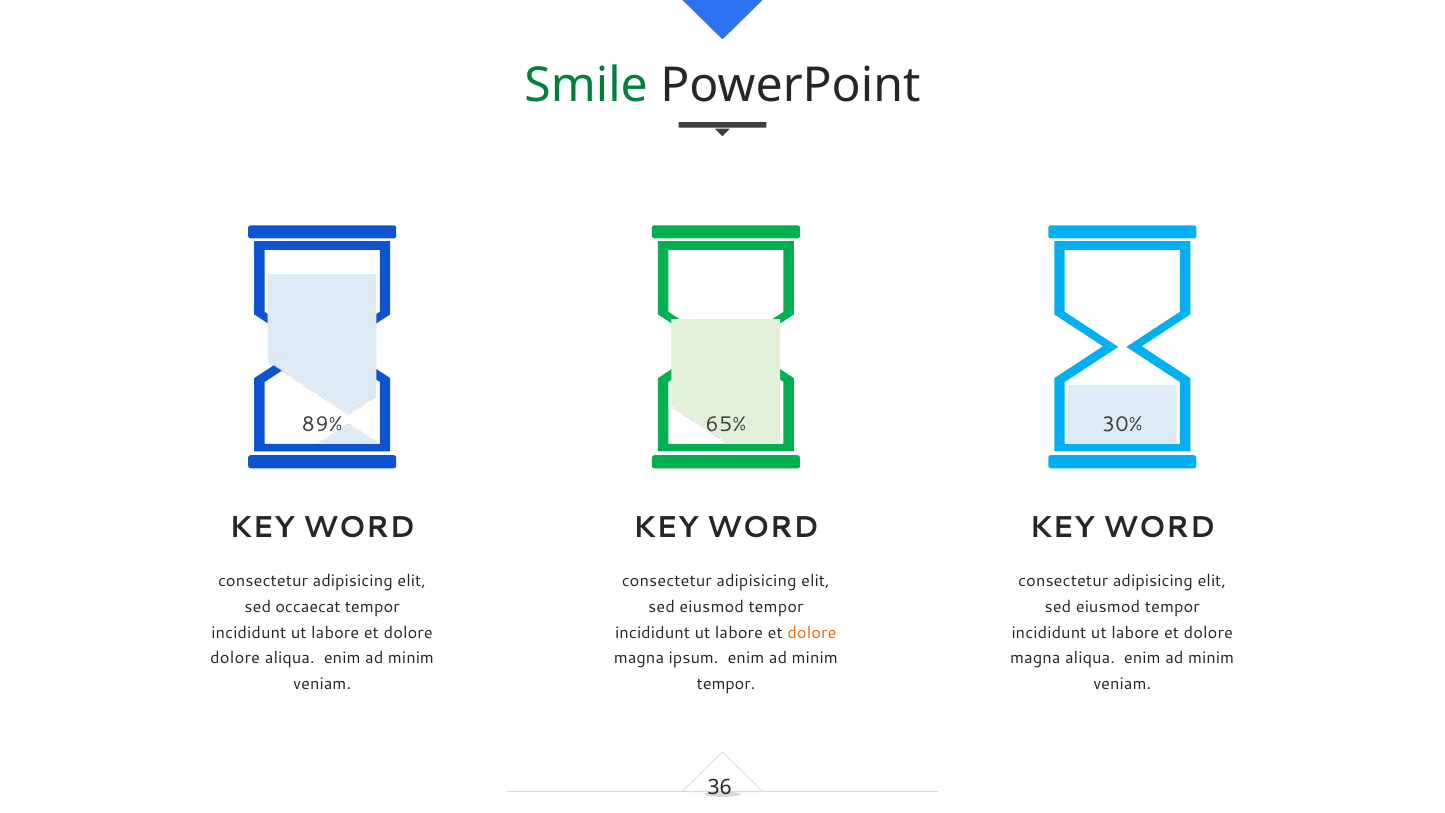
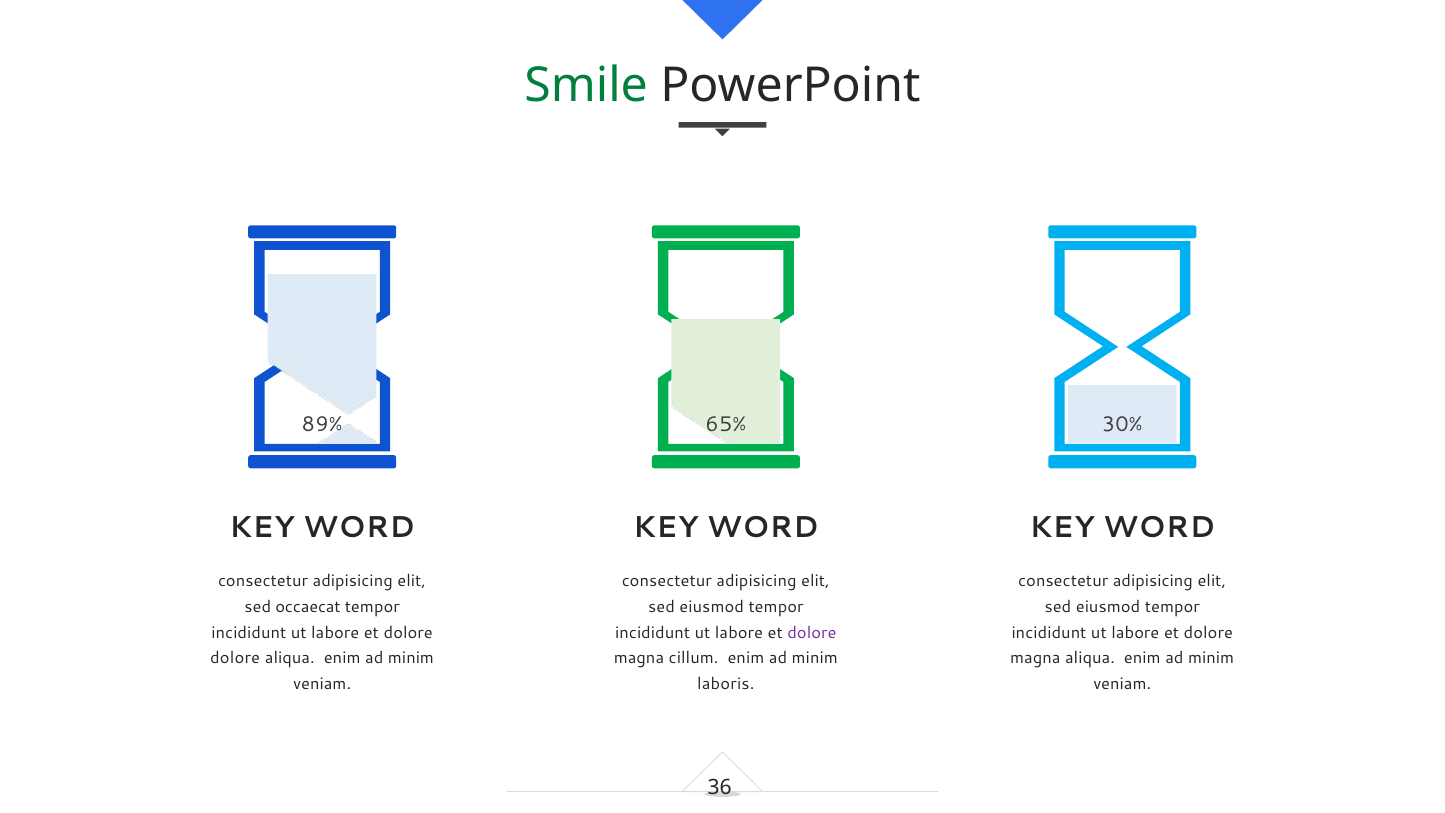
dolore at (812, 633) colour: orange -> purple
ipsum: ipsum -> cillum
tempor at (726, 684): tempor -> laboris
